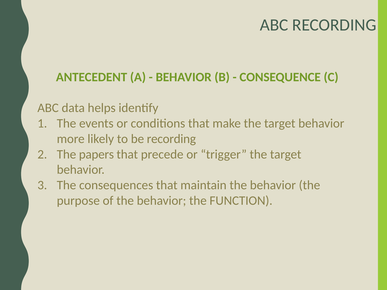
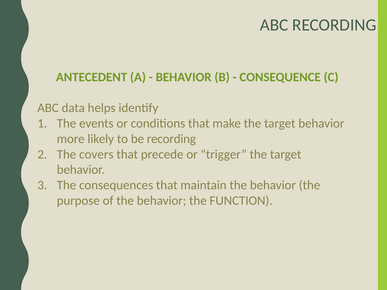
papers: papers -> covers
